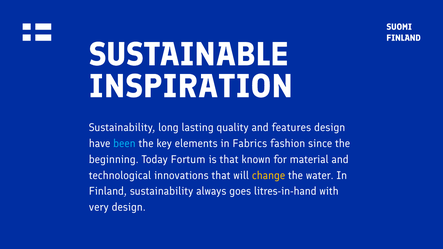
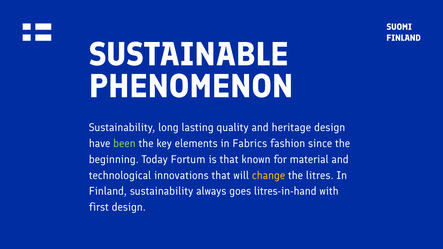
INSPIRATION: INSPIRATION -> PHENOMENON
features: features -> heritage
been colour: light blue -> light green
water: water -> litres
very: very -> first
